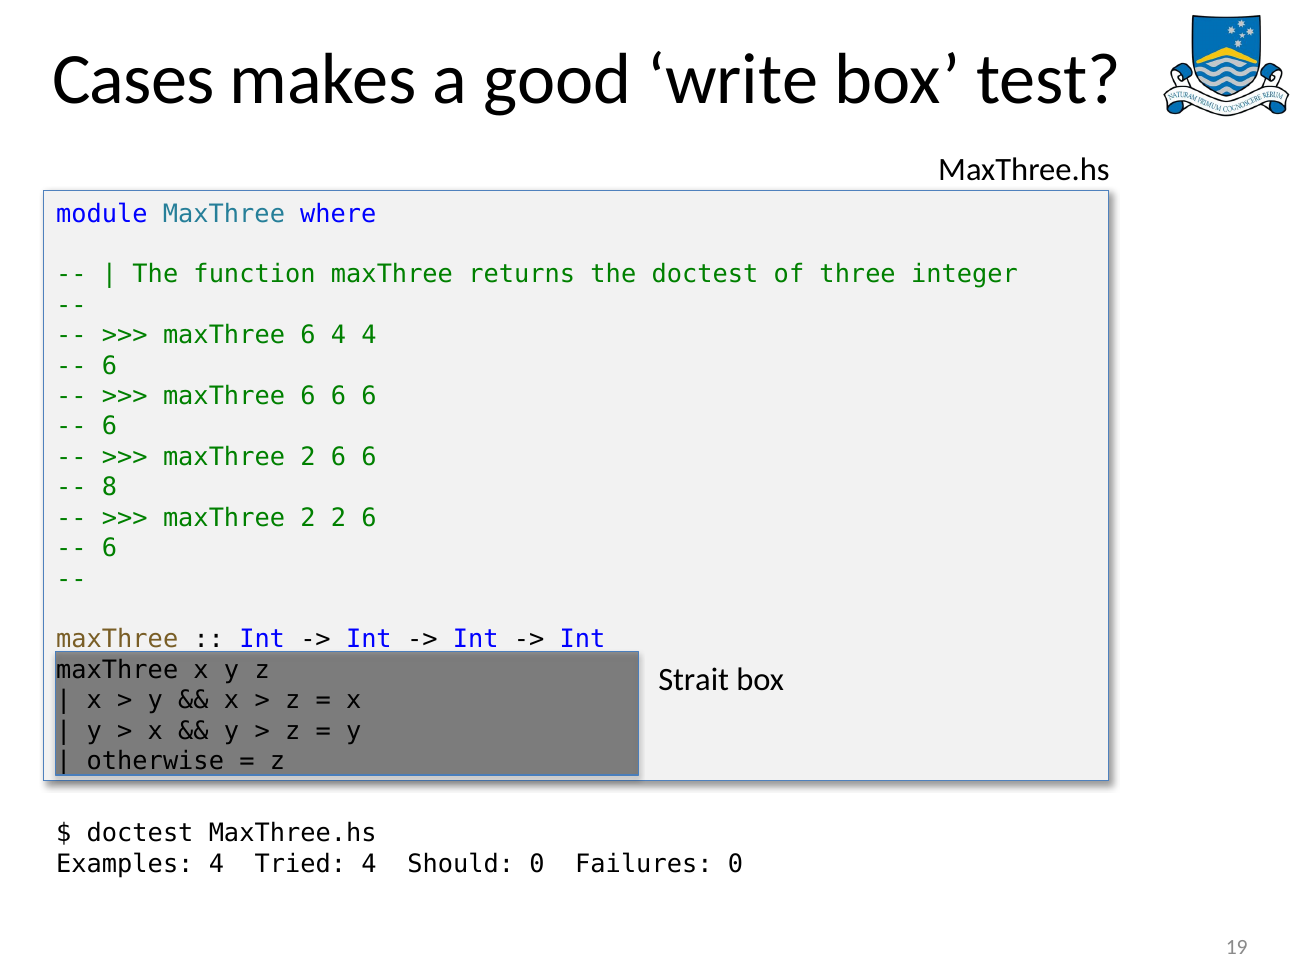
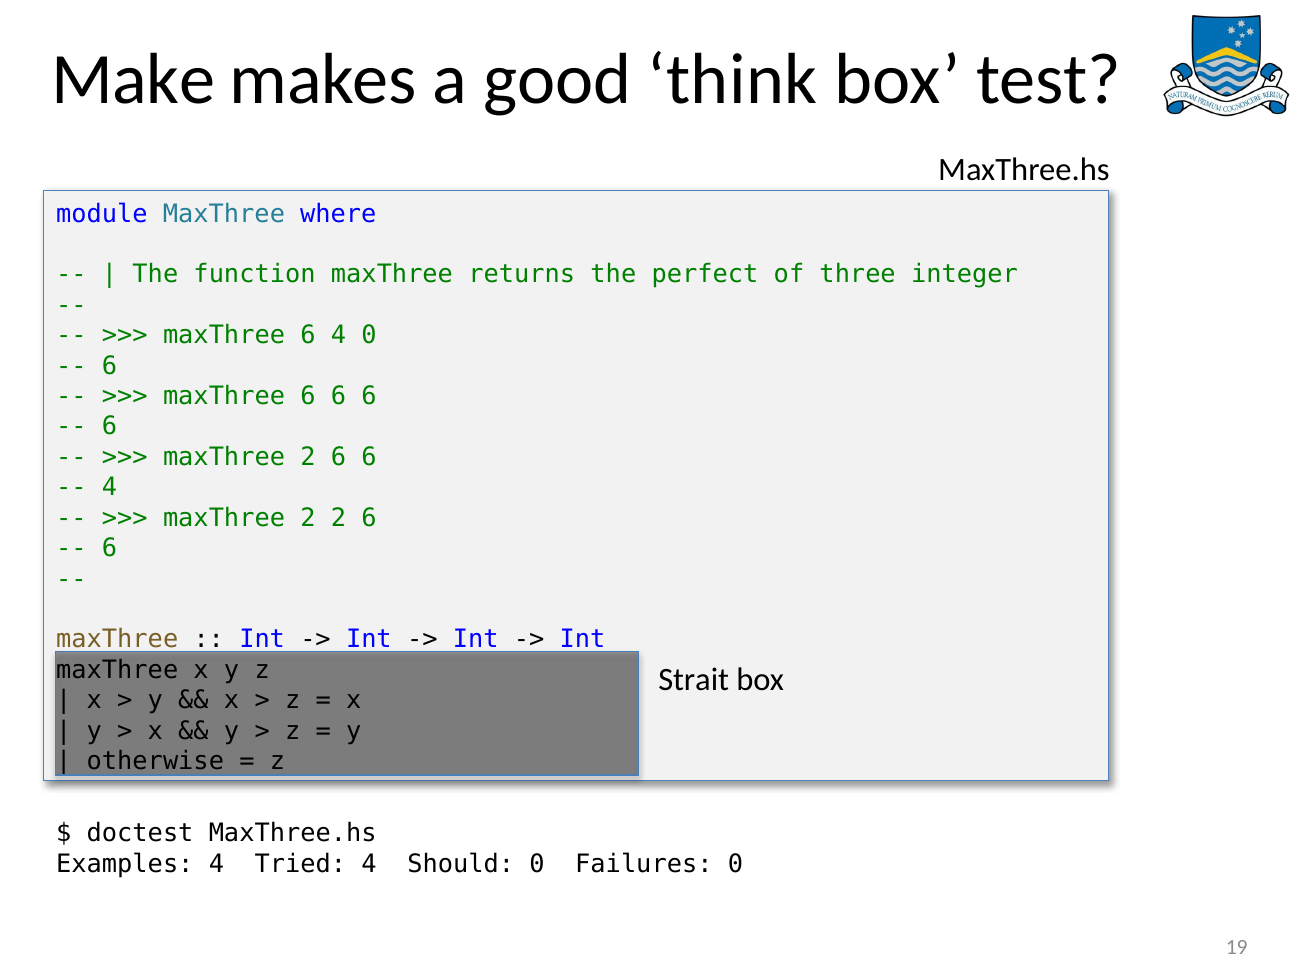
Cases: Cases -> Make
write: write -> think
the doctest: doctest -> perfect
4 4: 4 -> 0
8 at (110, 487): 8 -> 4
